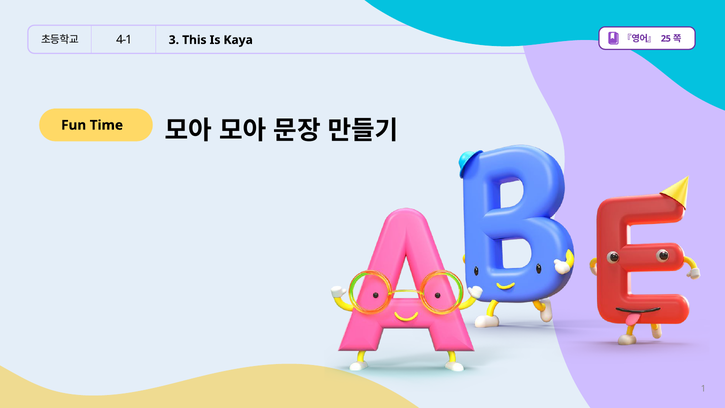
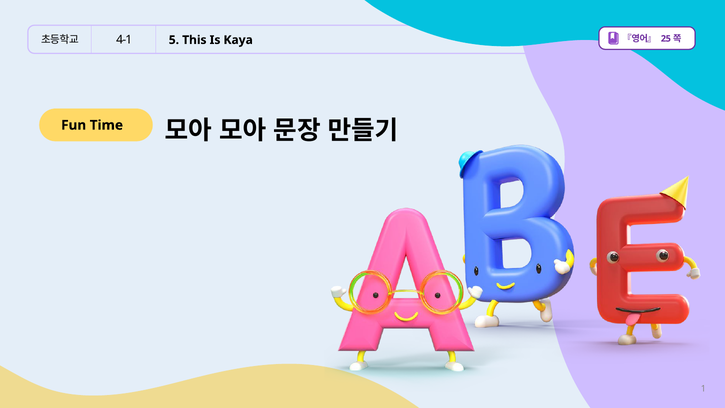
3: 3 -> 5
